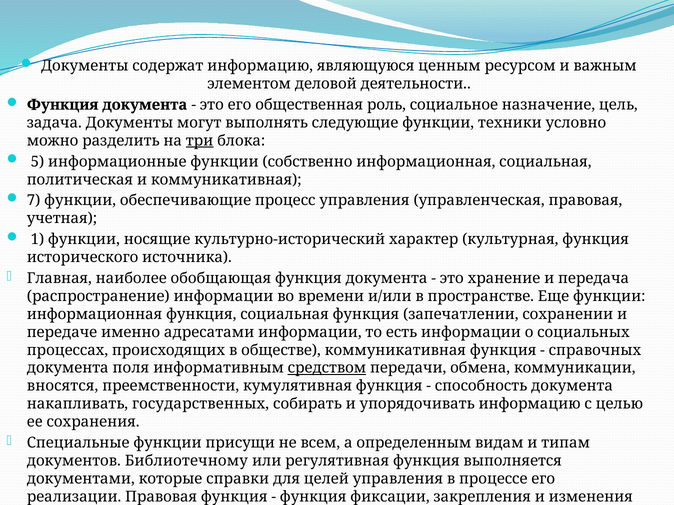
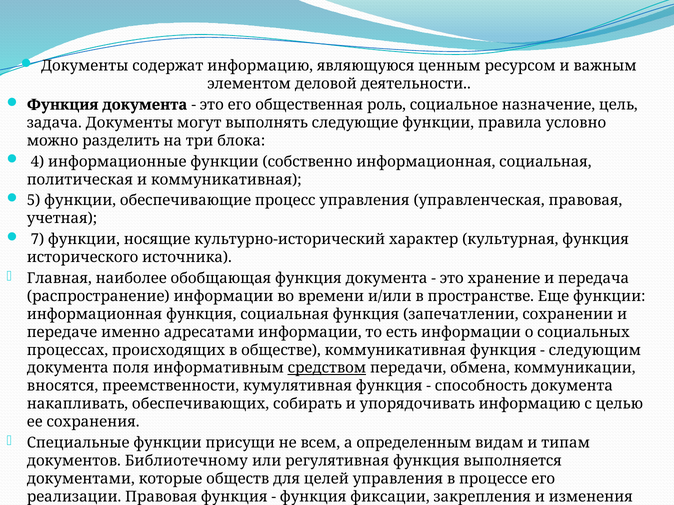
техники: техники -> правила
три underline: present -> none
5: 5 -> 4
7: 7 -> 5
1: 1 -> 7
справочных: справочных -> следующим
государственных: государственных -> обеспечивающих
справки: справки -> обществ
